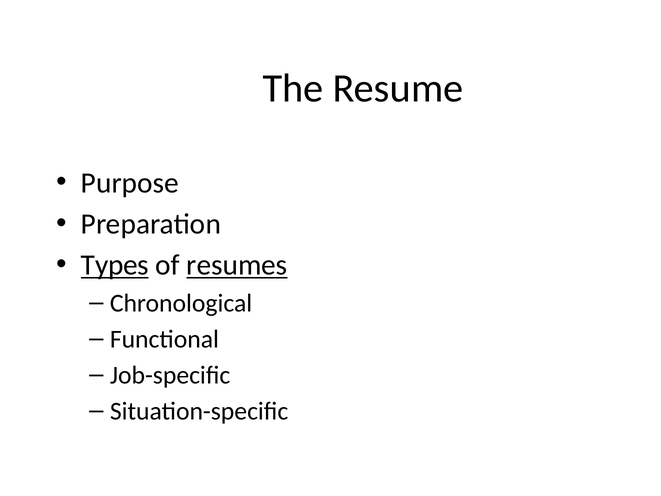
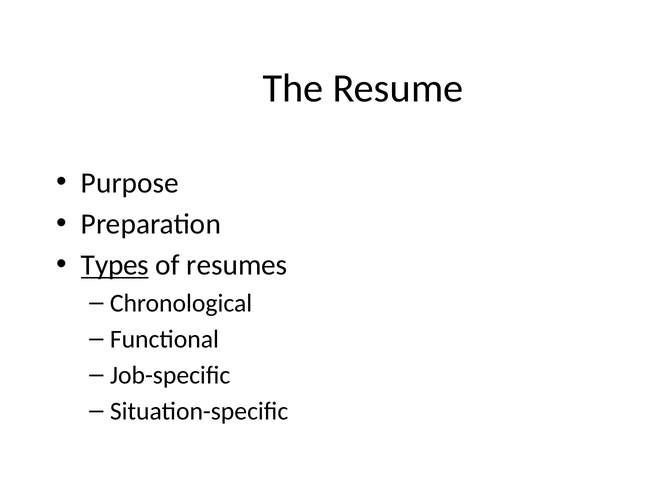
resumes underline: present -> none
